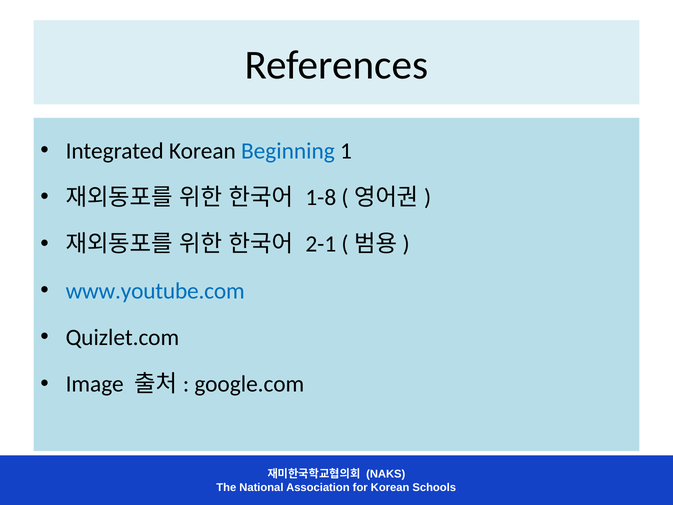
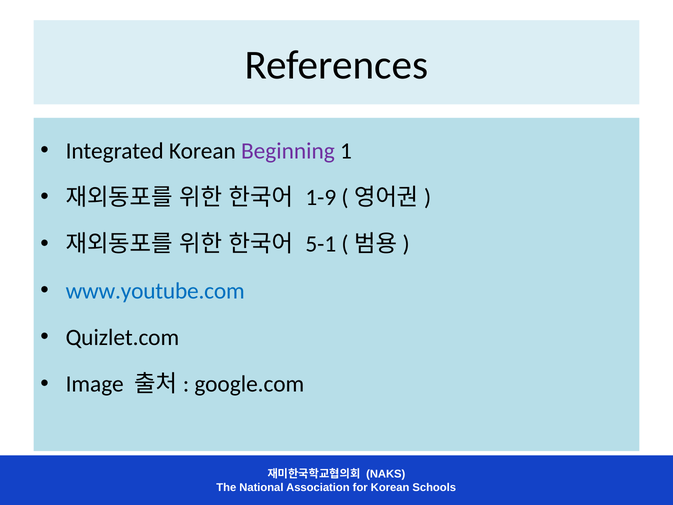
Beginning colour: blue -> purple
1-8: 1-8 -> 1-9
2-1: 2-1 -> 5-1
